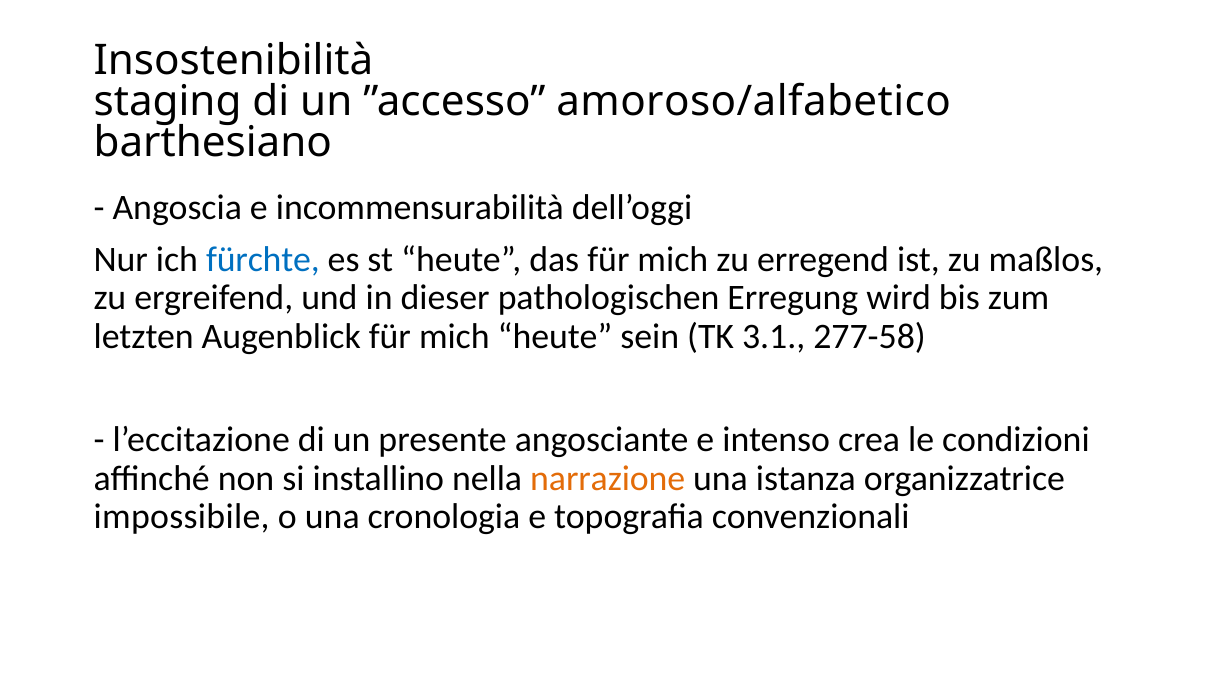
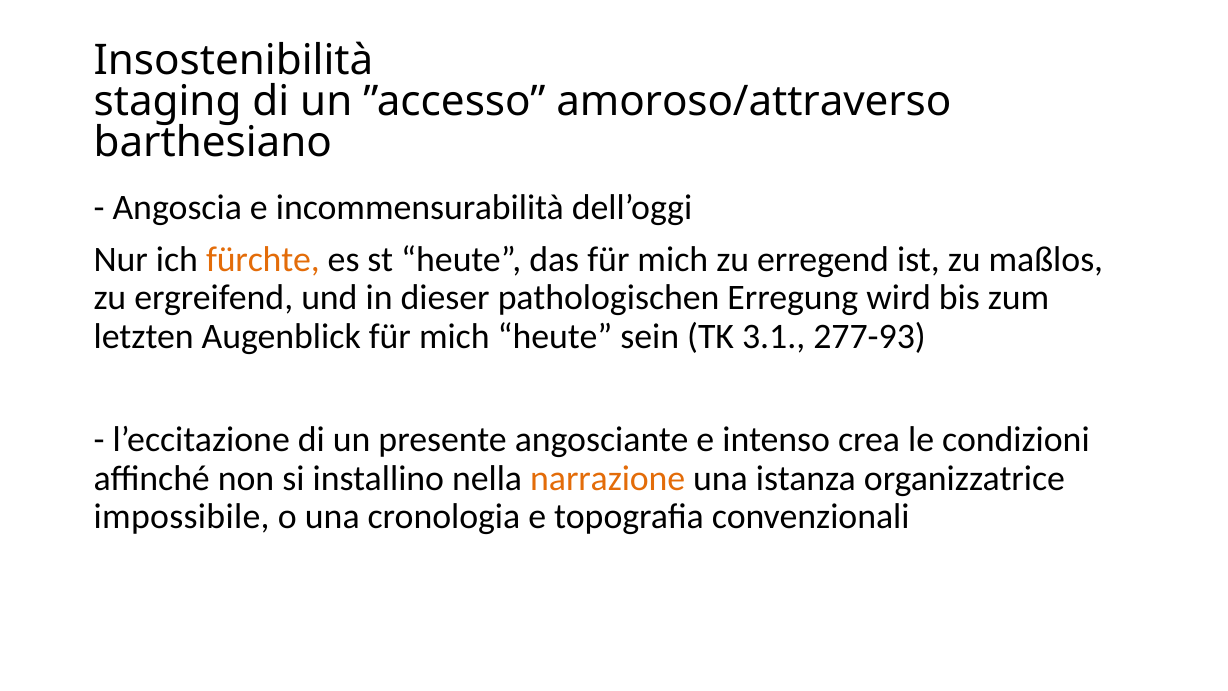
amoroso/alfabetico: amoroso/alfabetico -> amoroso/attraverso
fürchte colour: blue -> orange
277-58: 277-58 -> 277-93
